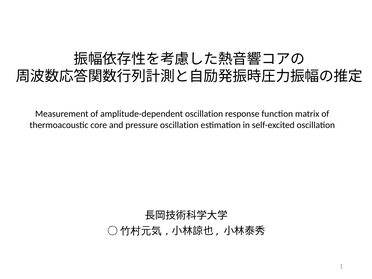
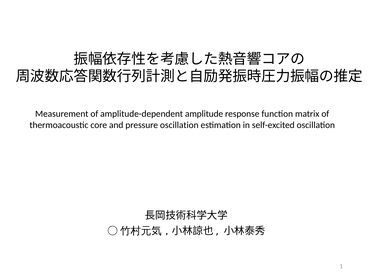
amplitude-dependent oscillation: oscillation -> amplitude
